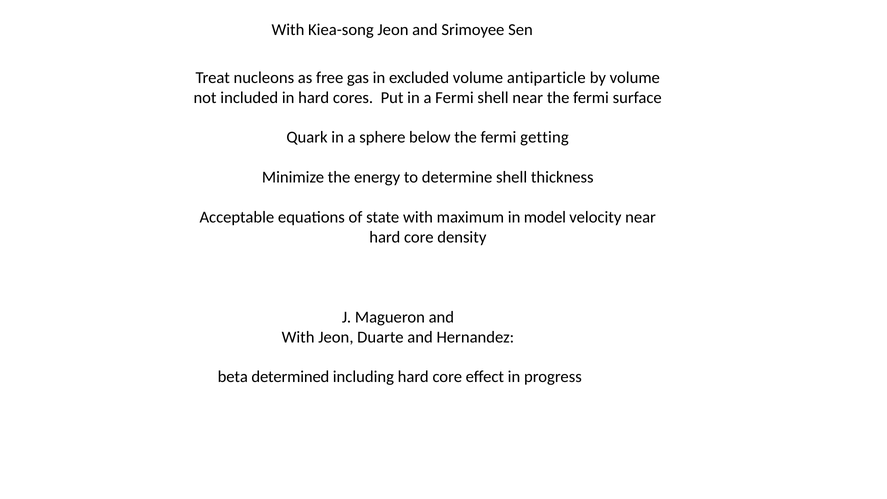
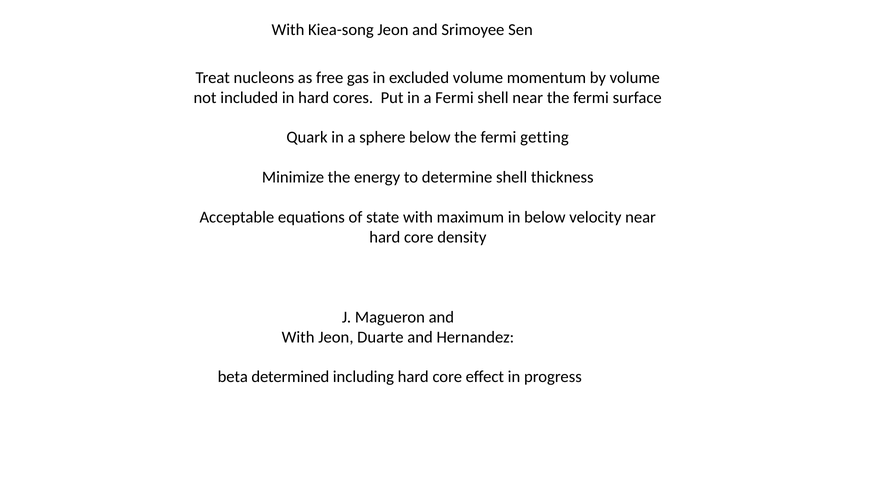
antiparticle: antiparticle -> momentum
in model: model -> below
